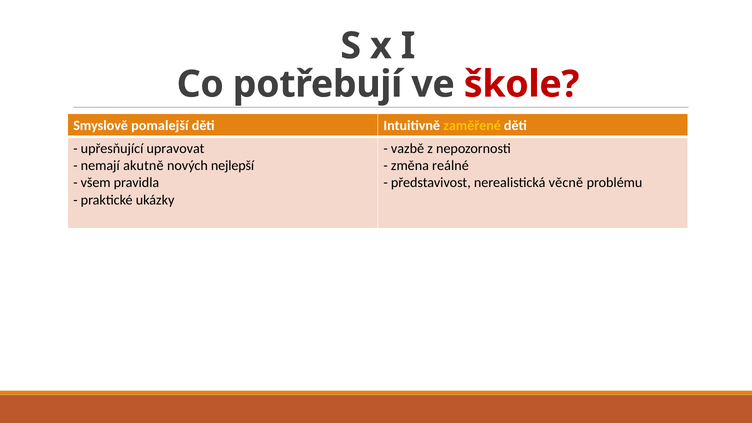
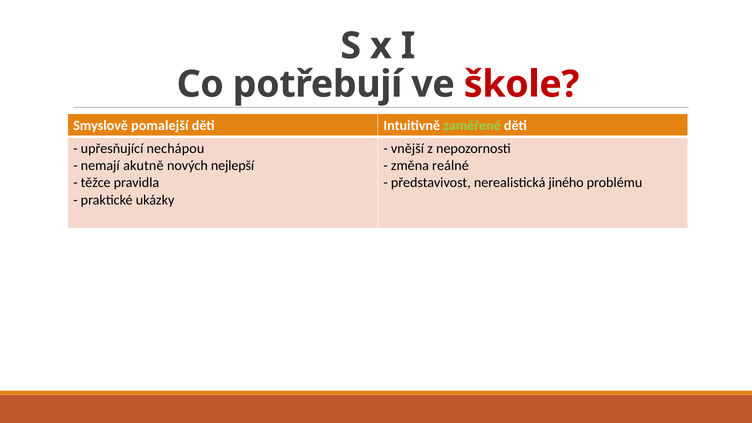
zaměřené colour: yellow -> light green
upravovat: upravovat -> nechápou
vazbě: vazbě -> vnější
všem: všem -> těžce
věcně: věcně -> jiného
